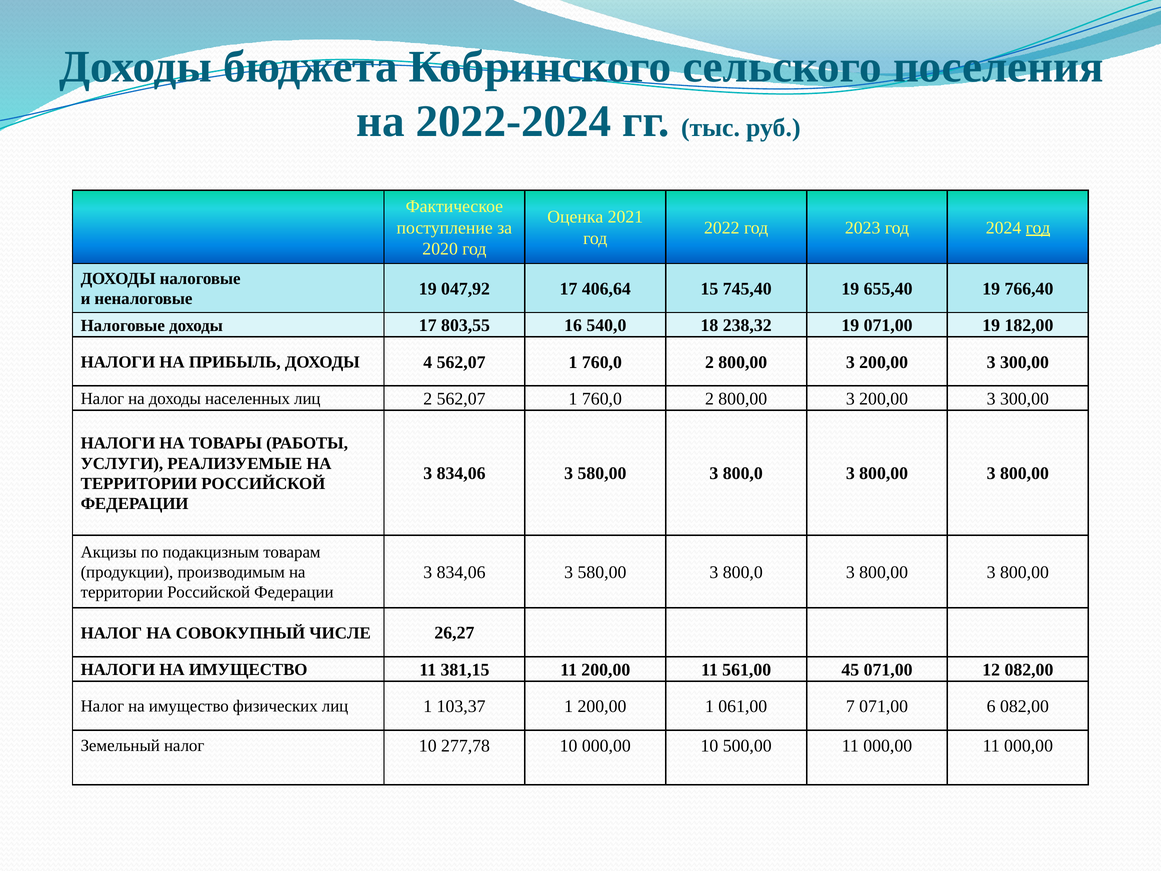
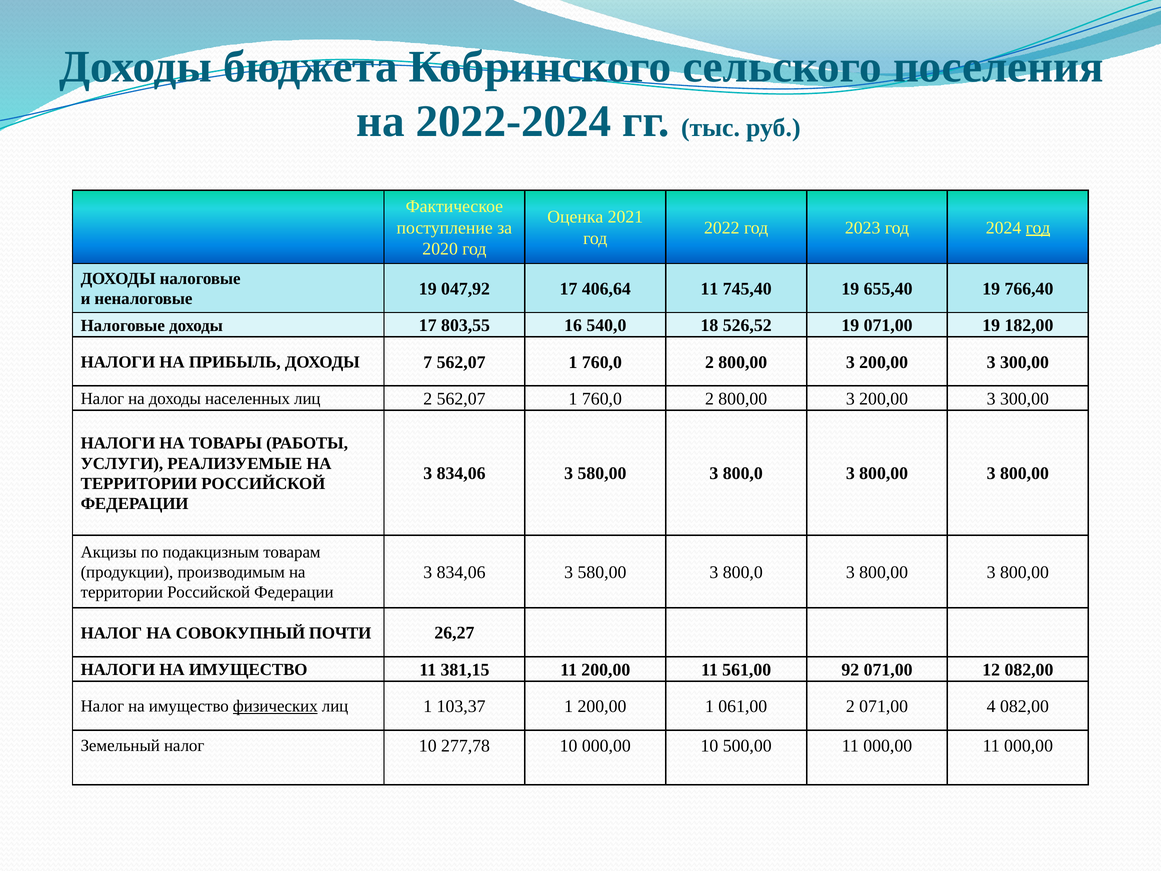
406,64 15: 15 -> 11
238,32: 238,32 -> 526,52
4: 4 -> 7
ЧИСЛЕ: ЧИСЛЕ -> ПОЧТИ
45: 45 -> 92
физических underline: none -> present
061,00 7: 7 -> 2
6: 6 -> 4
